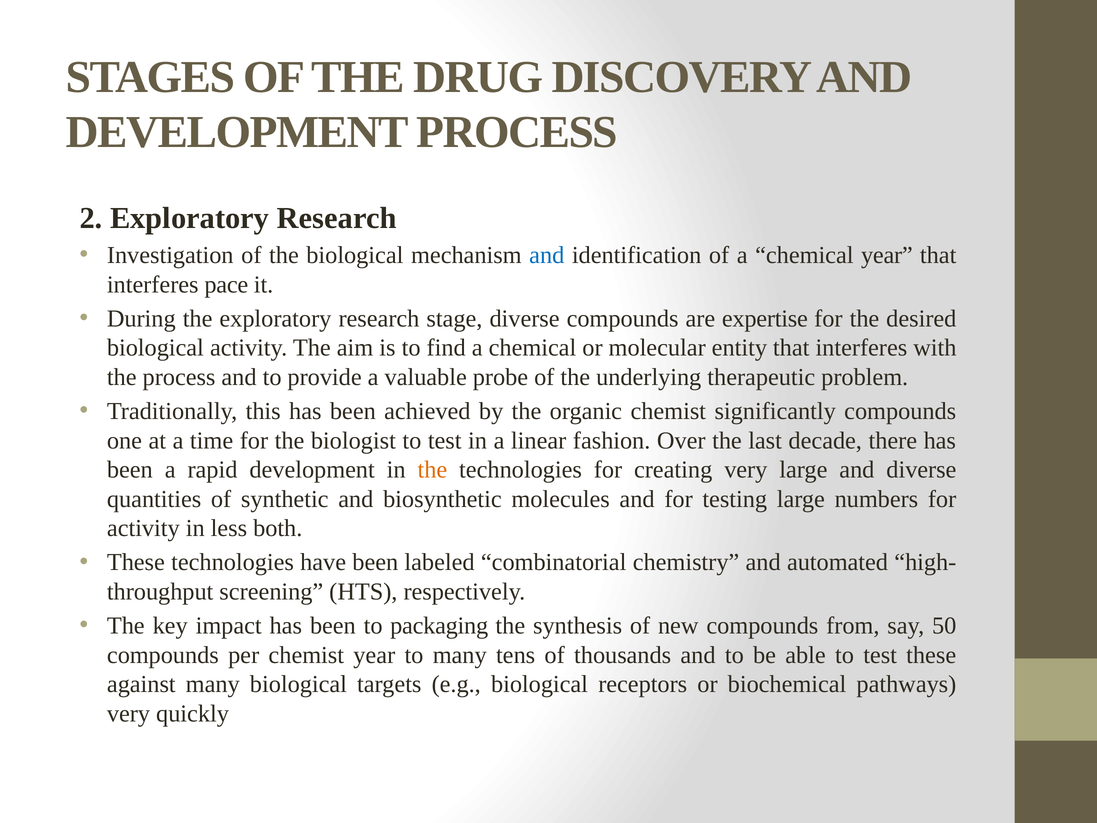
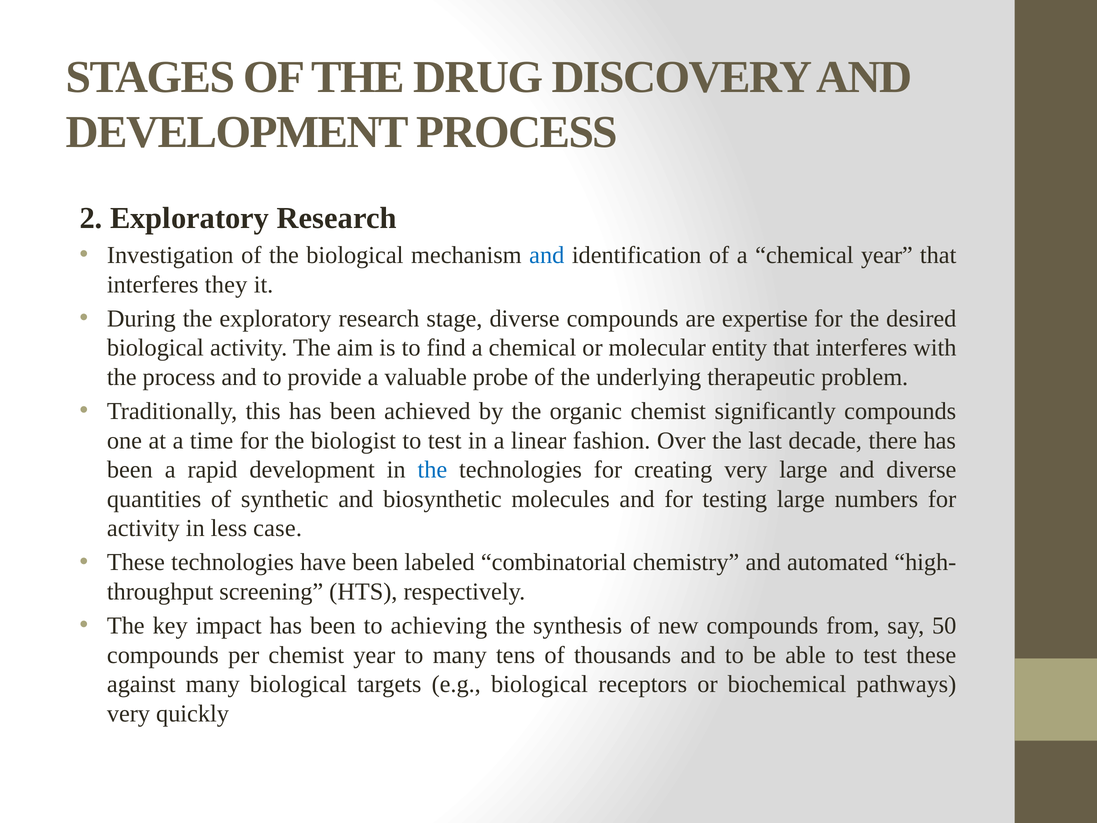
pace: pace -> they
the at (432, 470) colour: orange -> blue
both: both -> case
packaging: packaging -> achieving
